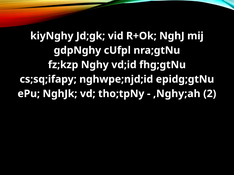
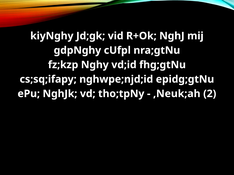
,Nghy;ah: ,Nghy;ah -> ,Neuk;ah
